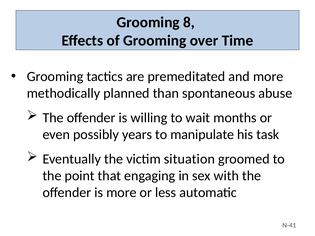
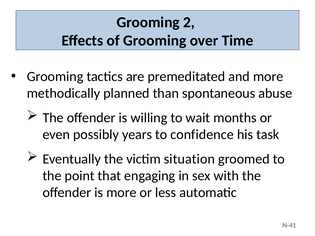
8: 8 -> 2
manipulate: manipulate -> confidence
